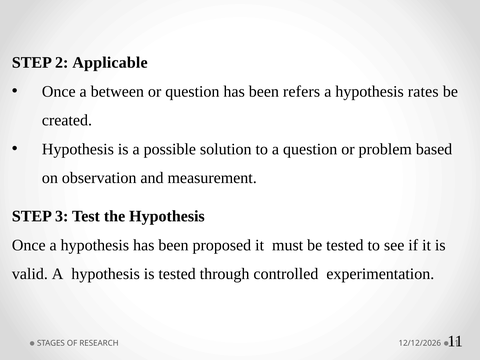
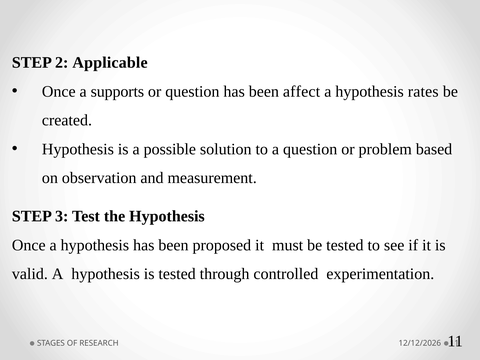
between: between -> supports
refers: refers -> affect
